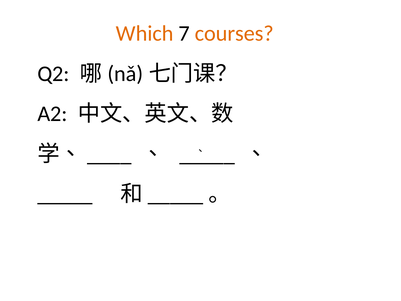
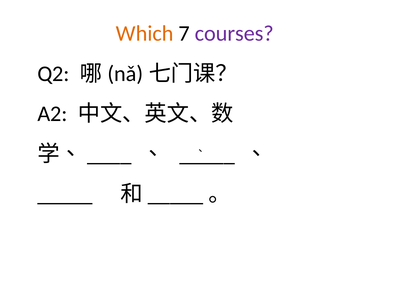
courses colour: orange -> purple
